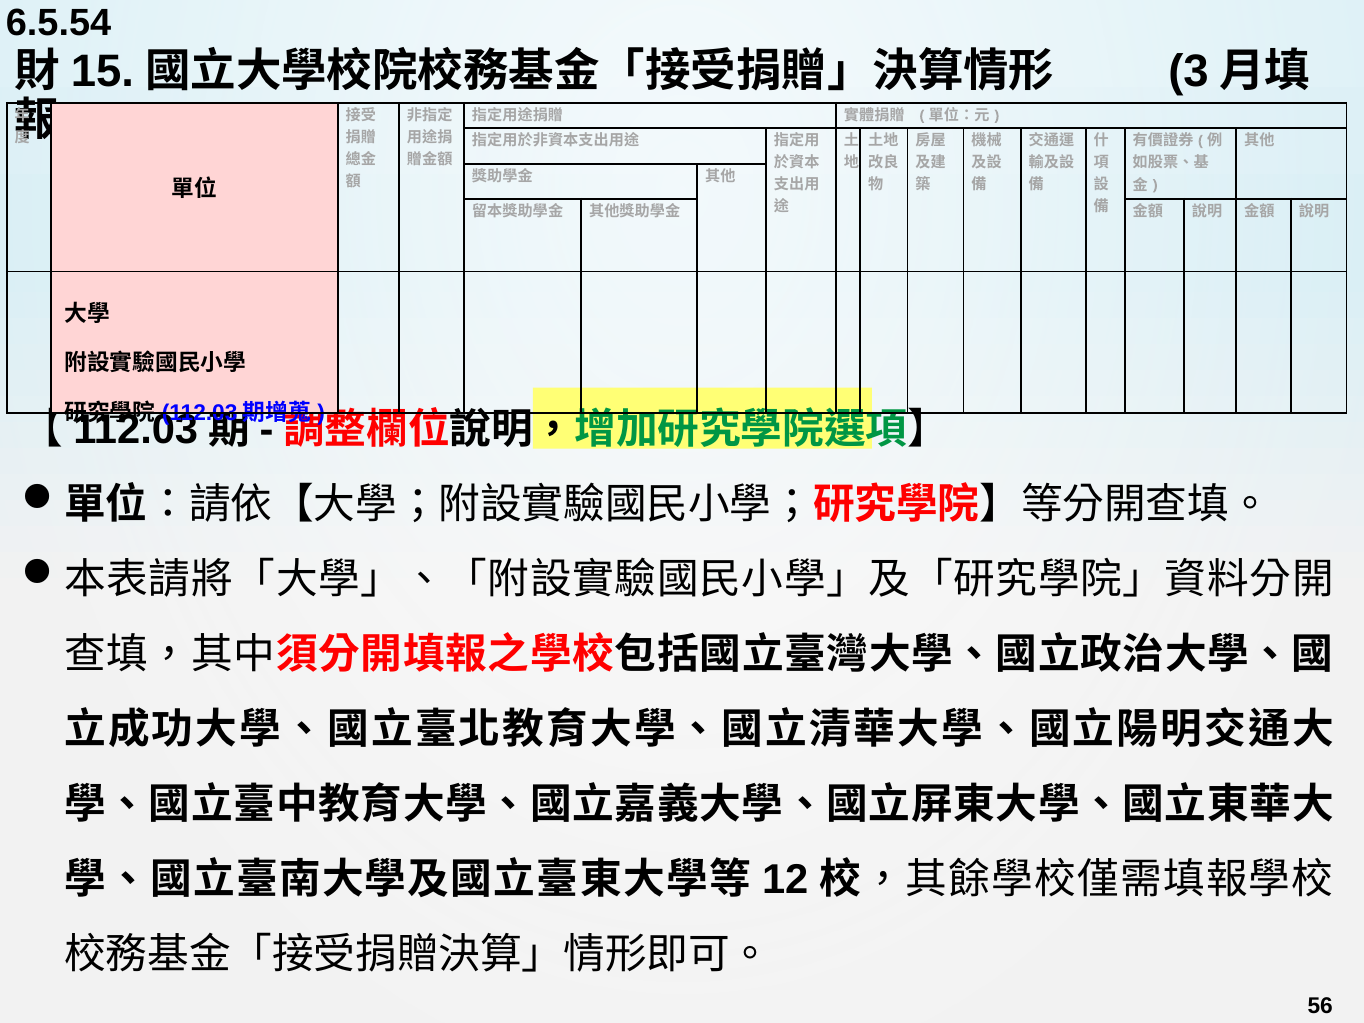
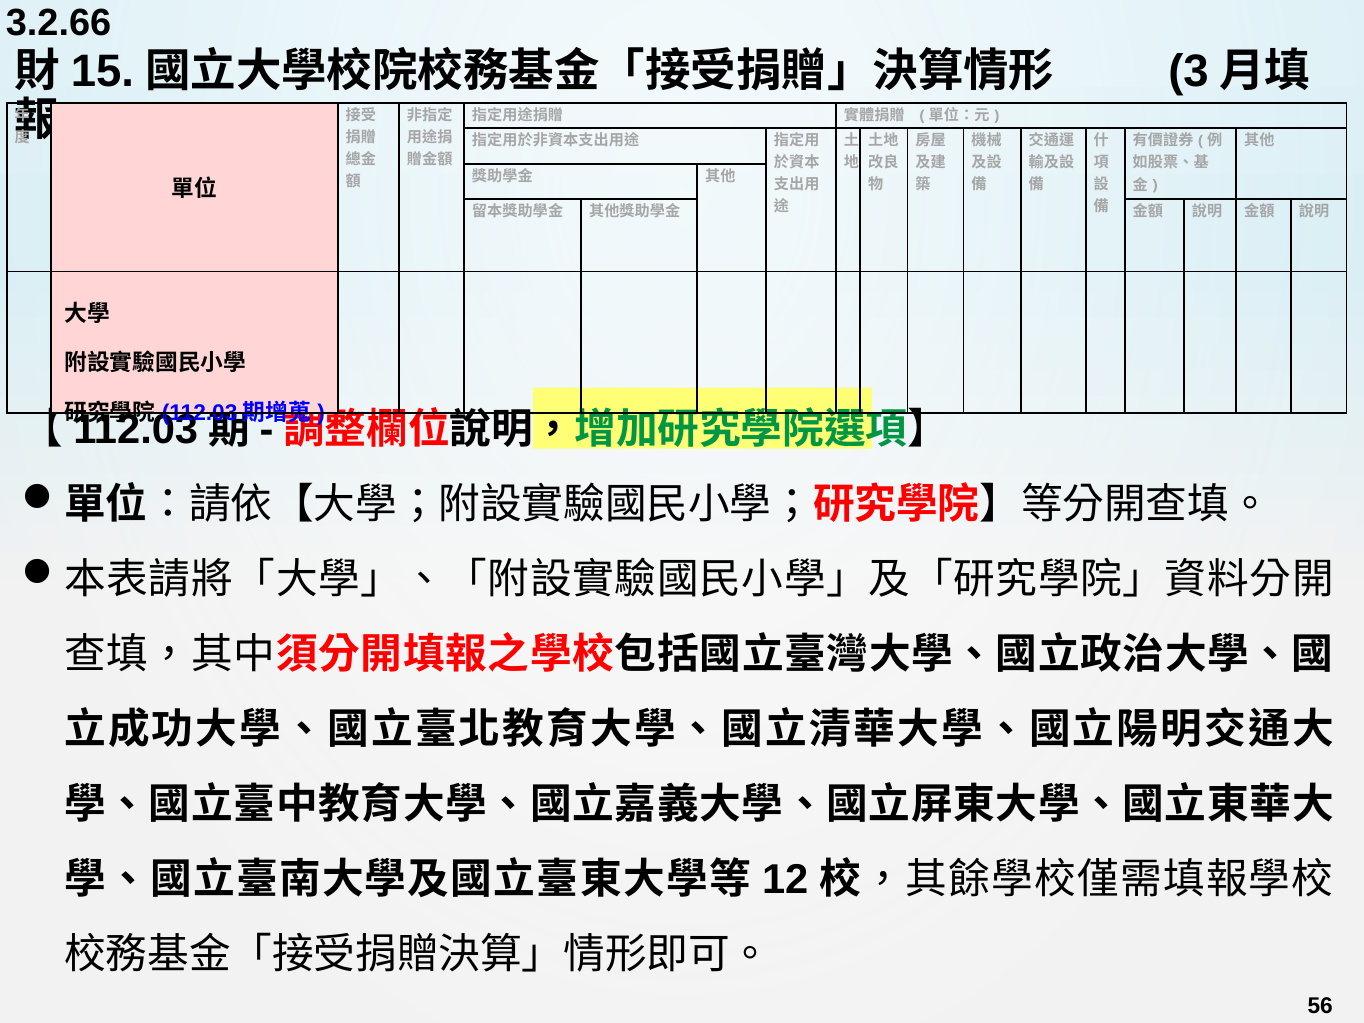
6.5.54: 6.5.54 -> 3.2.66
